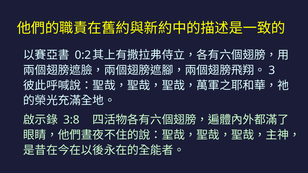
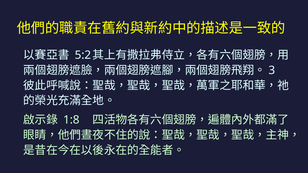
0:2: 0:2 -> 5:2
3:8: 3:8 -> 1:8
